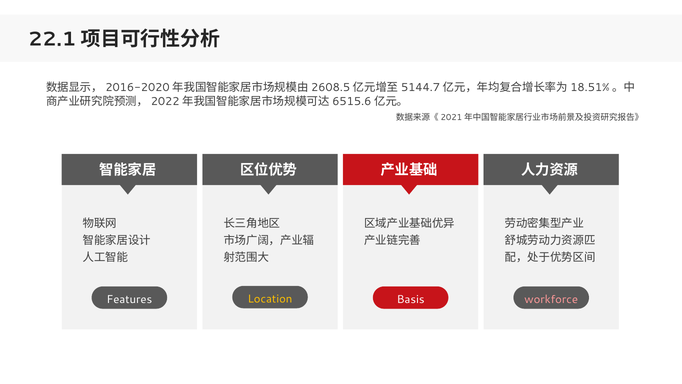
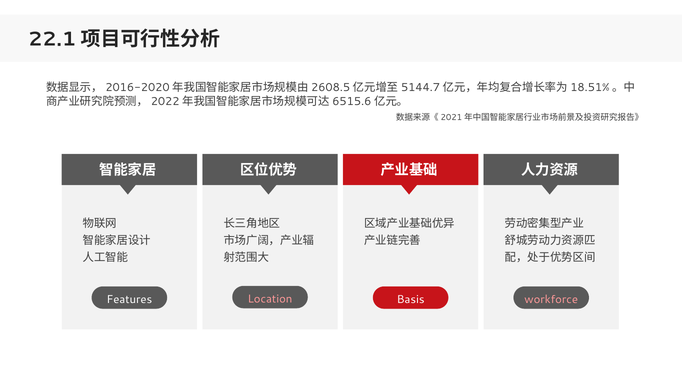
Location colour: yellow -> pink
